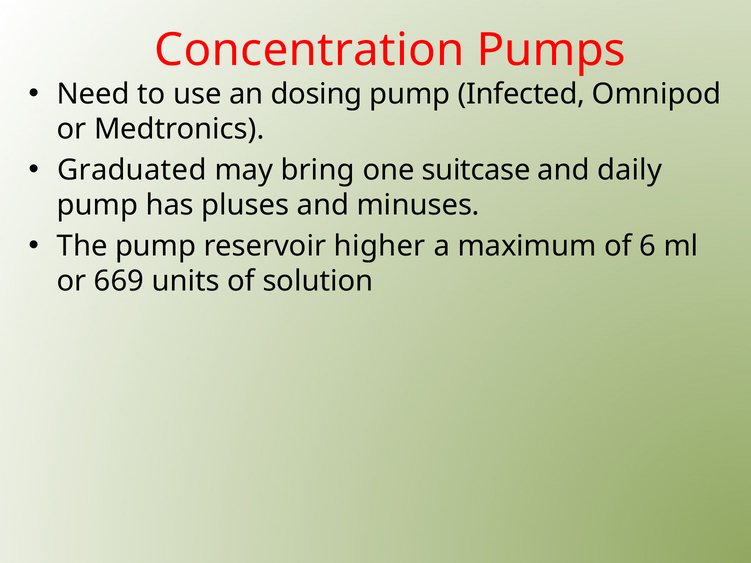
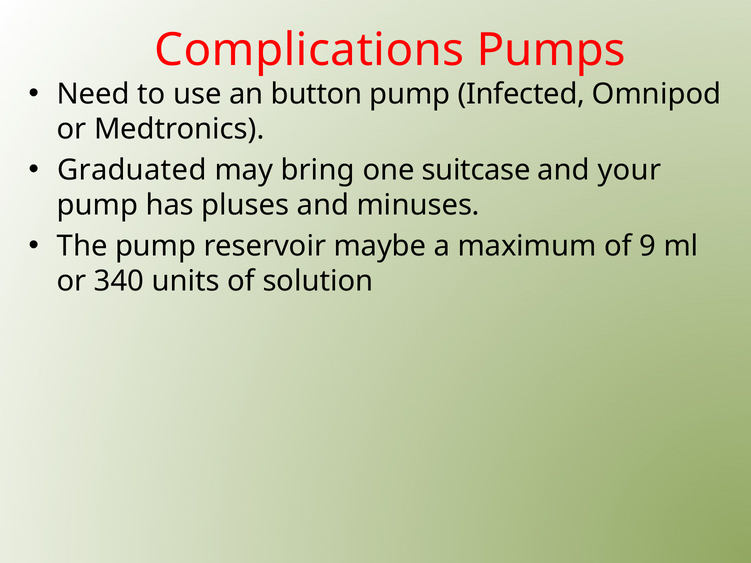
Concentration: Concentration -> Complications
dosing: dosing -> button
daily: daily -> your
higher: higher -> maybe
6: 6 -> 9
669: 669 -> 340
